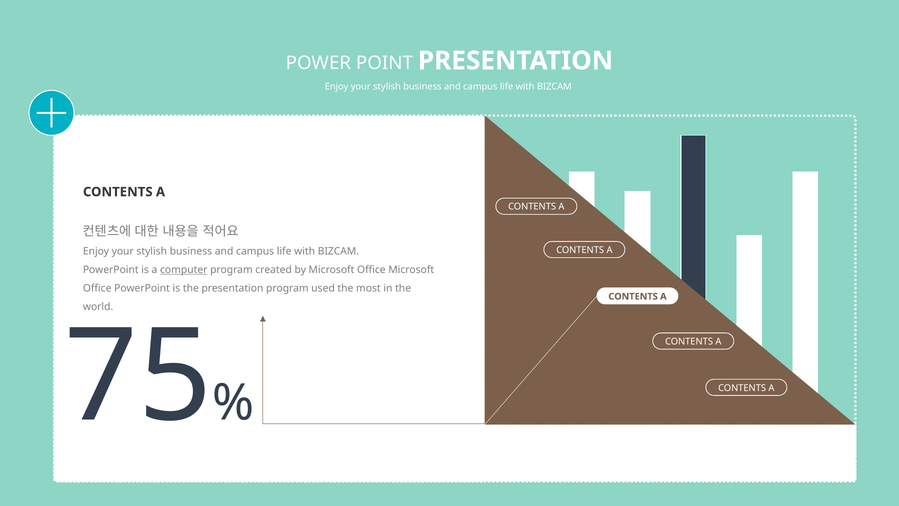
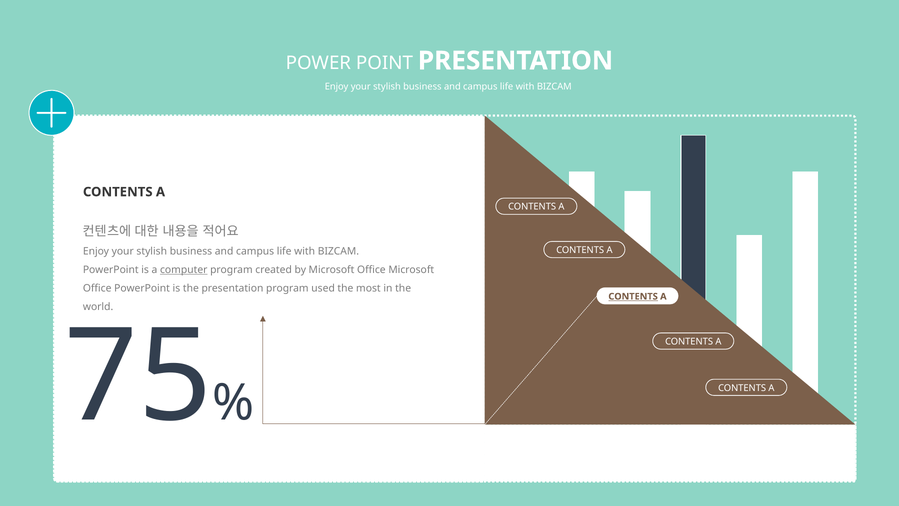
CONTENTS at (633, 296) underline: none -> present
